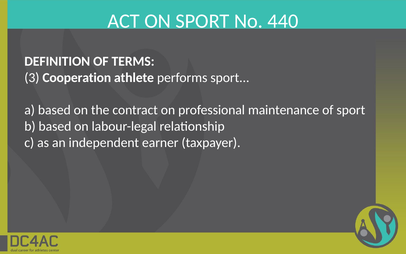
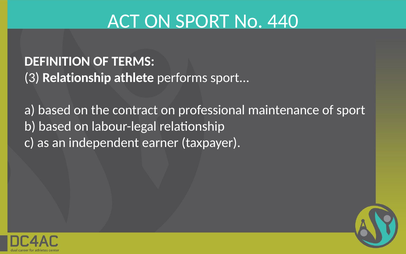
3 Cooperation: Cooperation -> Relationship
